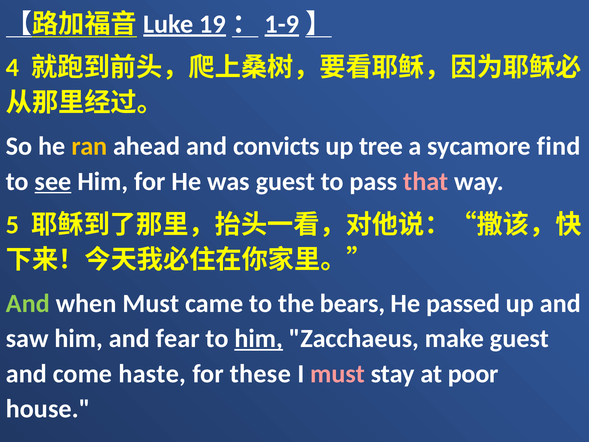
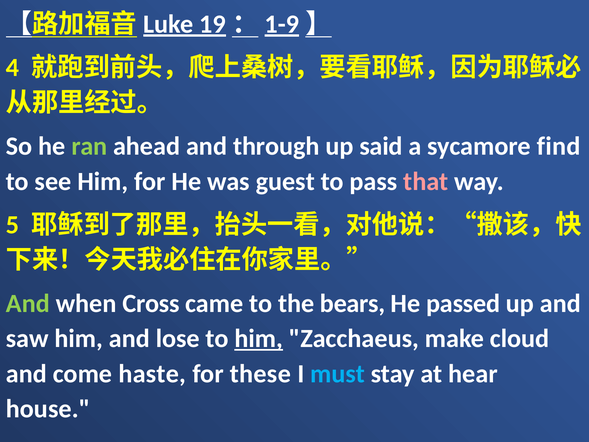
ran colour: yellow -> light green
convicts: convicts -> through
tree: tree -> said
see underline: present -> none
when Must: Must -> Cross
fear: fear -> lose
make guest: guest -> cloud
must at (338, 374) colour: pink -> light blue
poor: poor -> hear
